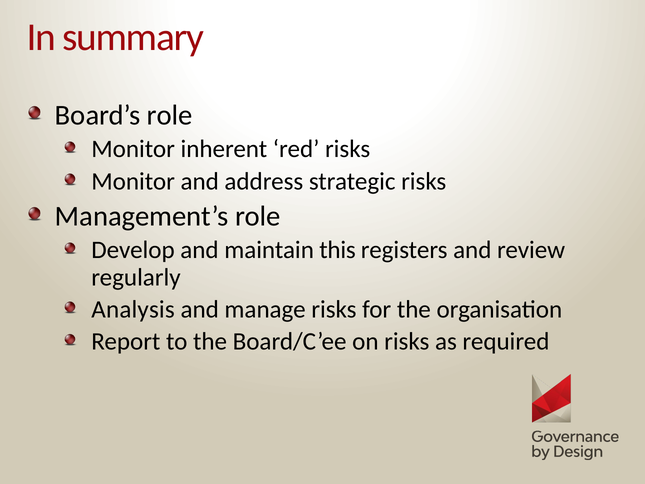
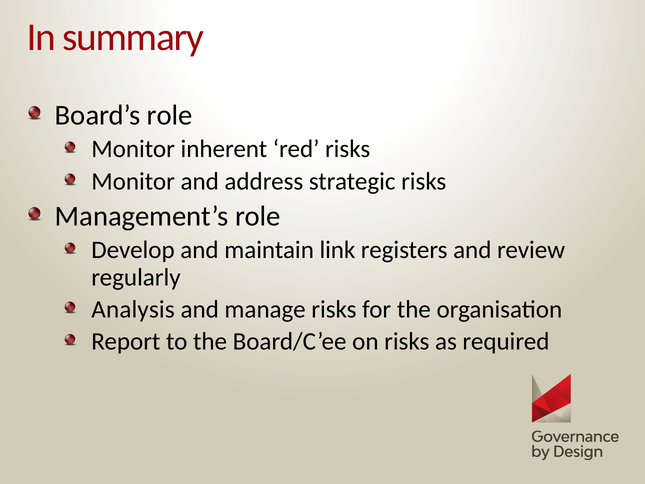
this: this -> link
